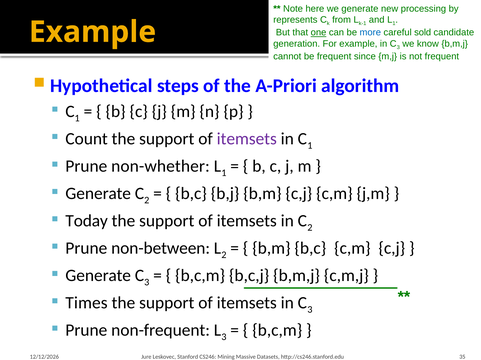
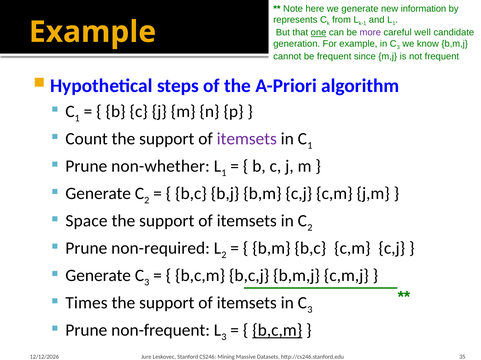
processing: processing -> information
more colour: blue -> purple
sold: sold -> well
Today: Today -> Space
non-between: non-between -> non-required
b,c,m at (277, 331) underline: none -> present
